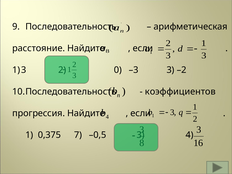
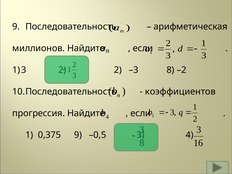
расстояние: расстояние -> миллионов
0 at (118, 70): 0 -> 2
–3 3: 3 -> 8
0,375 7: 7 -> 9
